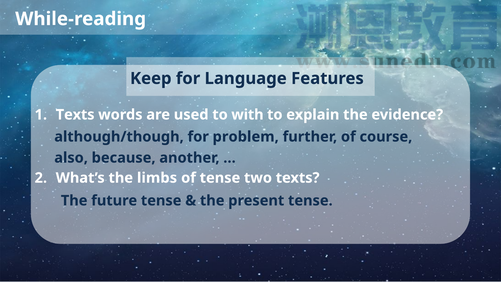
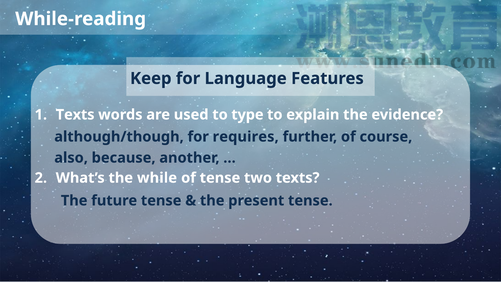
with: with -> type
problem: problem -> requires
limbs: limbs -> while
